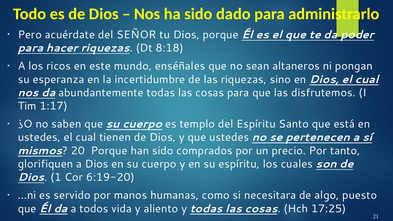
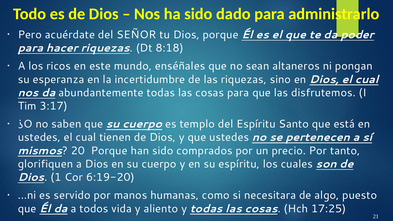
1:17: 1:17 -> 3:17
